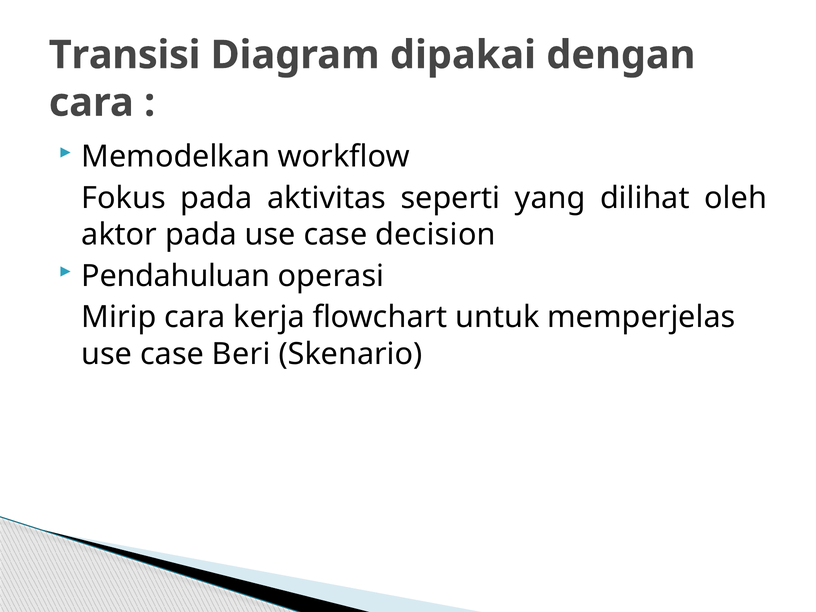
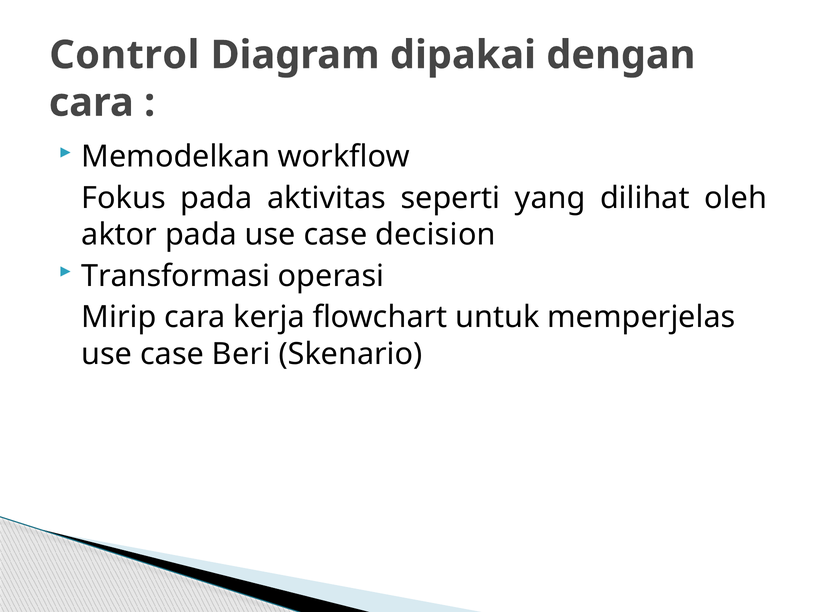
Transisi: Transisi -> Control
Pendahuluan: Pendahuluan -> Transformasi
